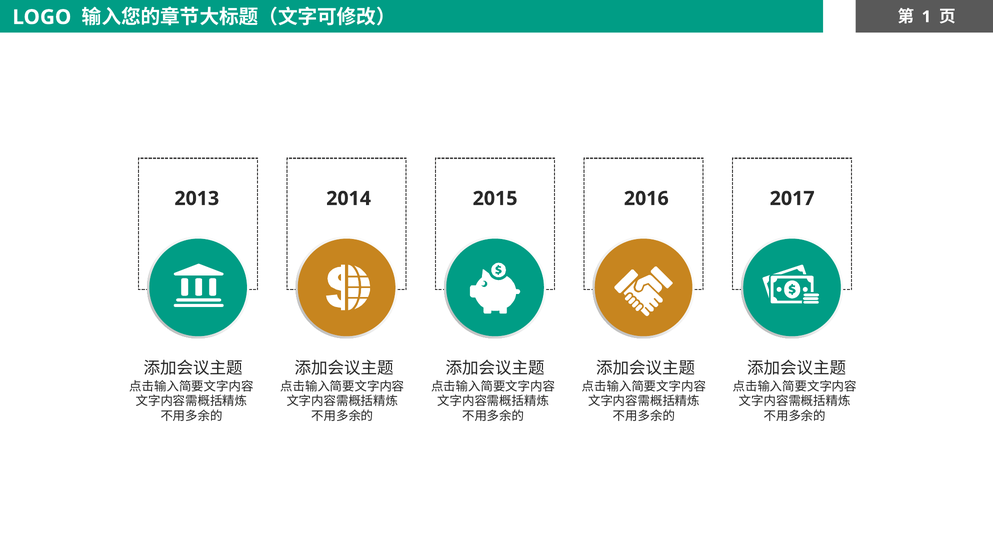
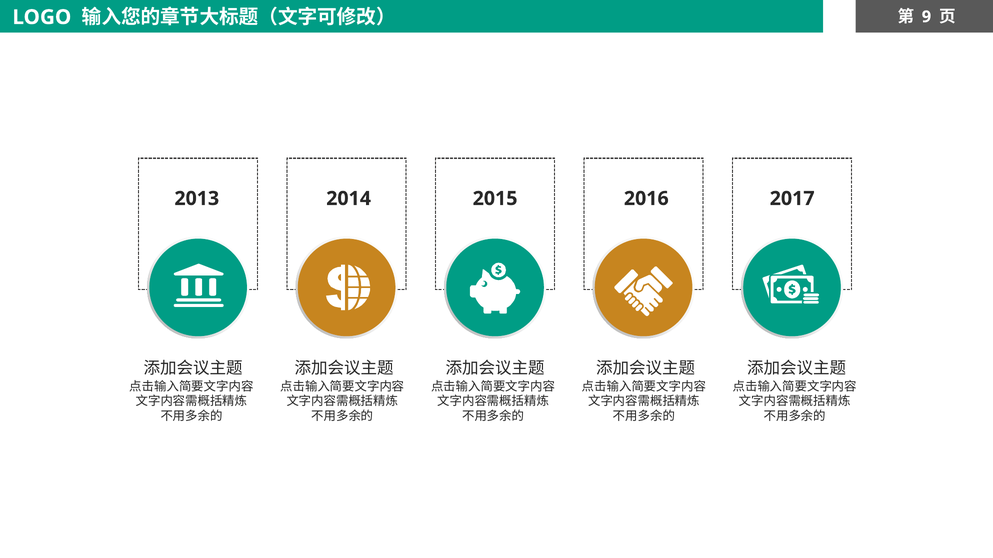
1: 1 -> 9
